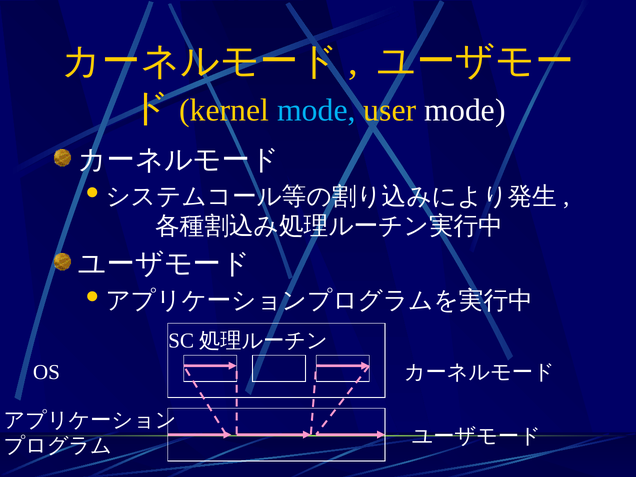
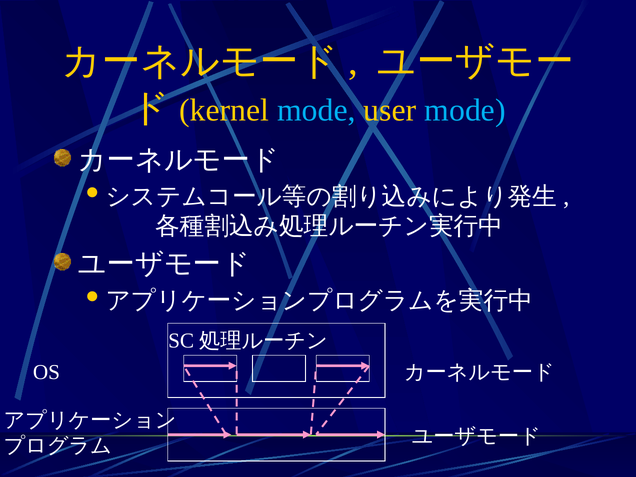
mode at (465, 110) colour: white -> light blue
